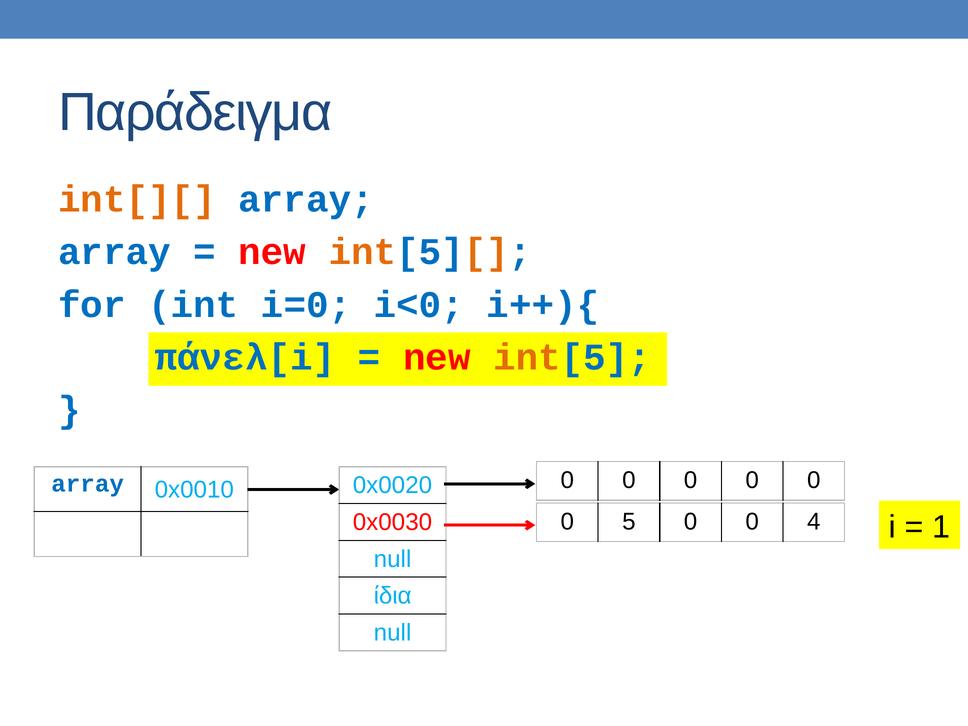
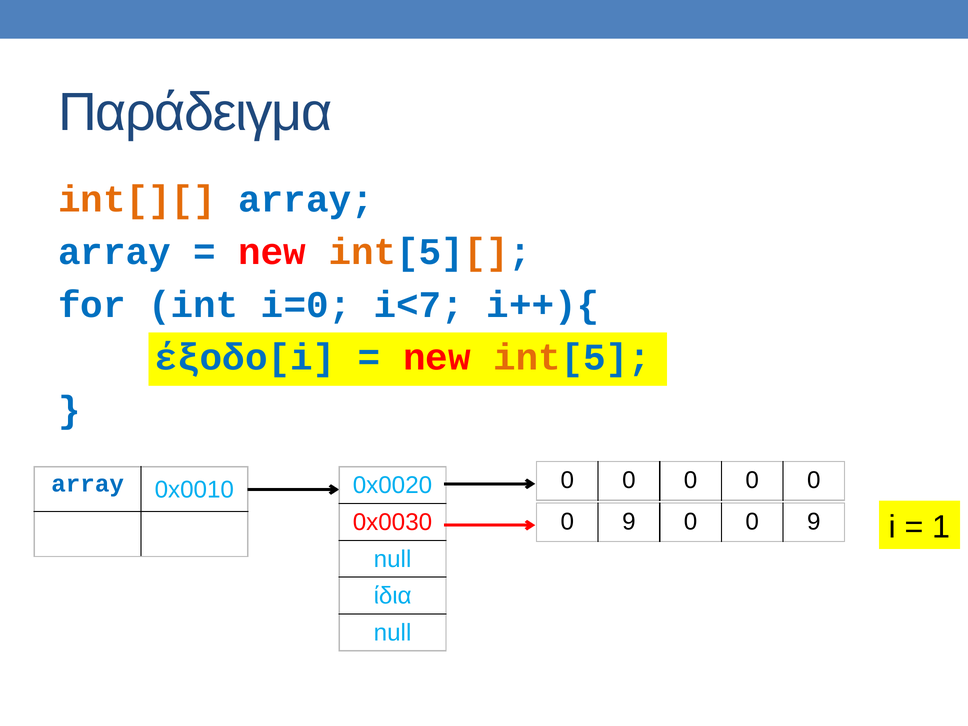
i<0: i<0 -> i<7
πάνελ[i: πάνελ[i -> έξοδο[i
5 at (629, 522): 5 -> 9
4 at (814, 522): 4 -> 9
